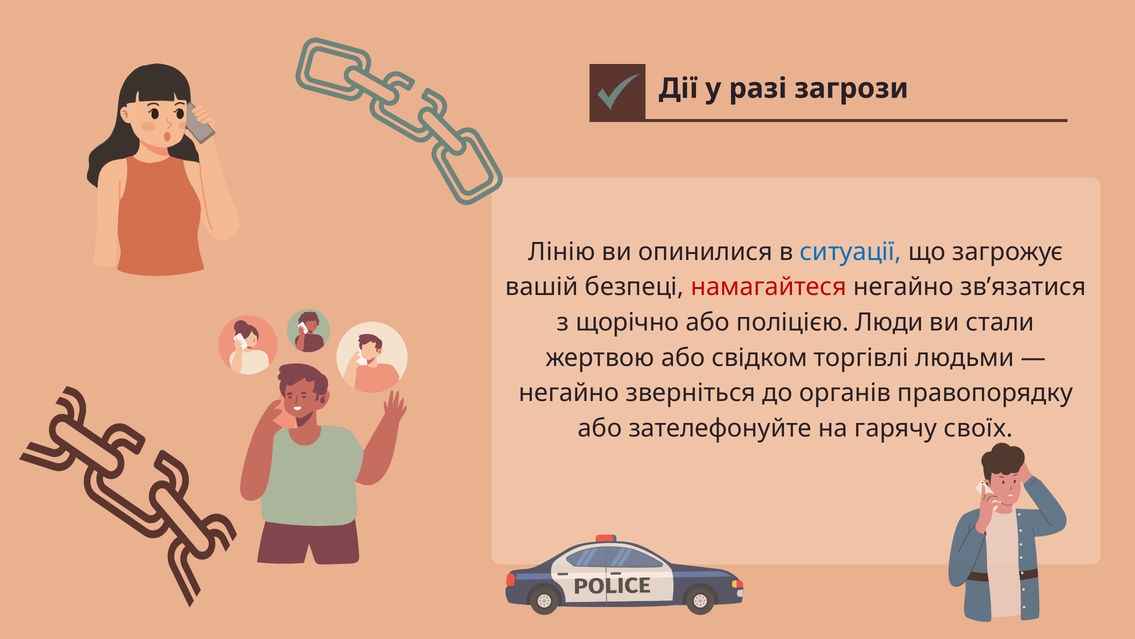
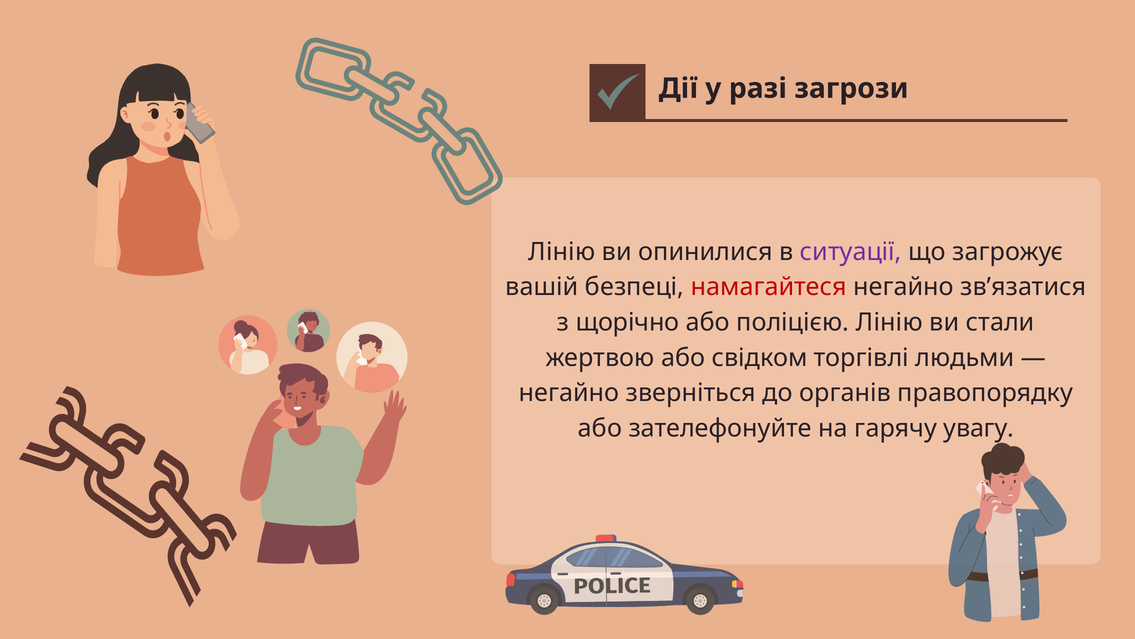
ситуації colour: blue -> purple
поліцією Люди: Люди -> Лінію
своїх: своїх -> увагу
